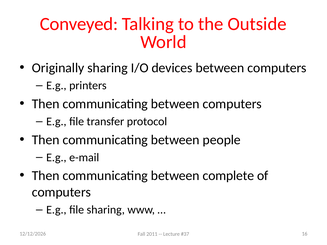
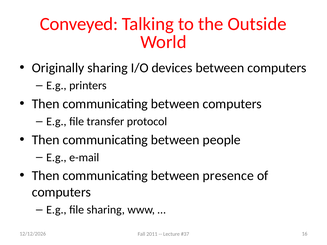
complete: complete -> presence
